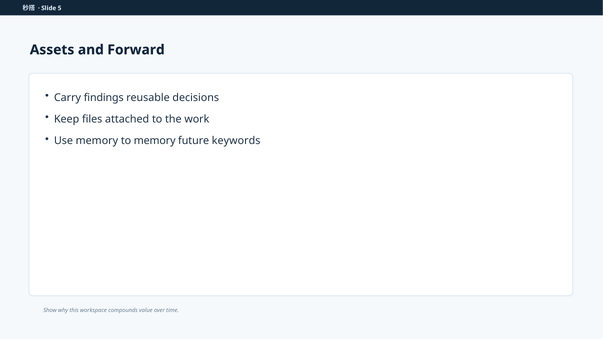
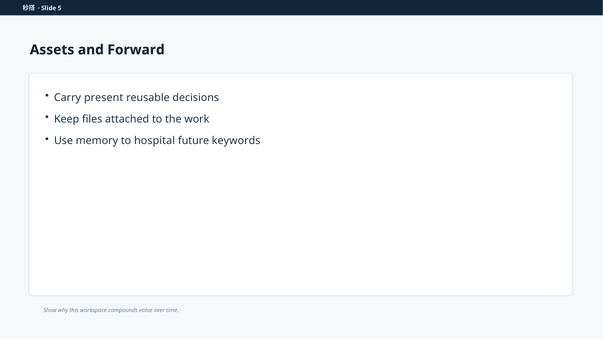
findings: findings -> present
to memory: memory -> hospital
